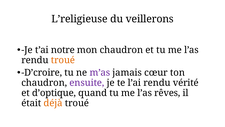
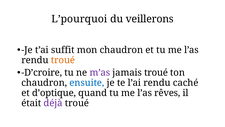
L’religieuse: L’religieuse -> L’pourquoi
notre: notre -> suffit
jamais cœur: cœur -> troué
ensuite colour: purple -> blue
vérité: vérité -> caché
déjà colour: orange -> purple
